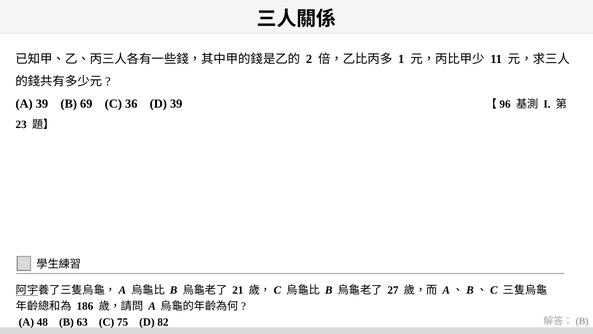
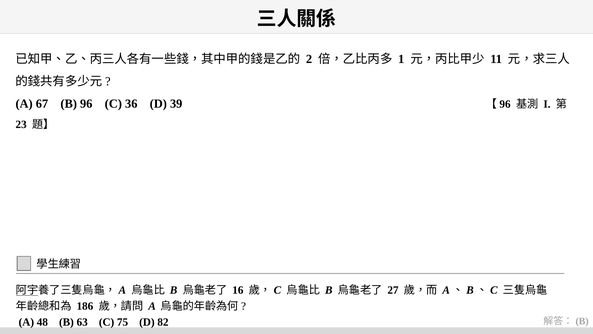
A 39: 39 -> 67
69: 69 -> 96
21: 21 -> 16
